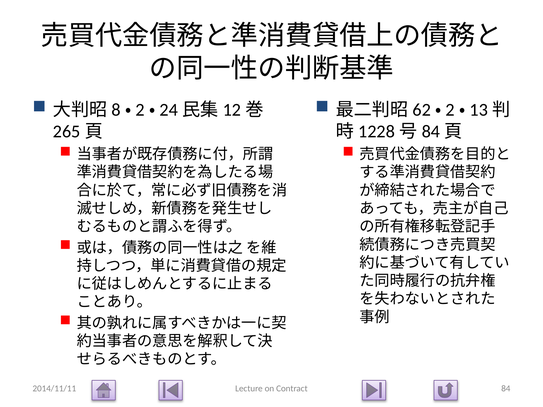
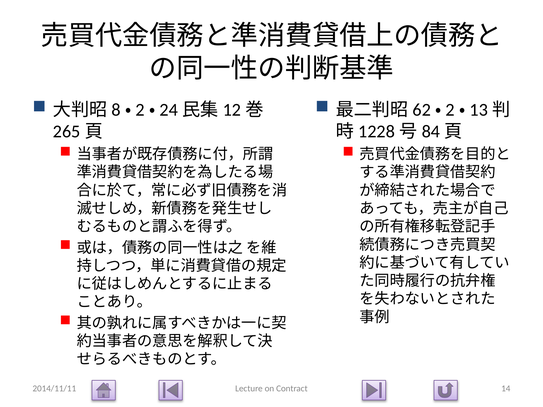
84: 84 -> 14
